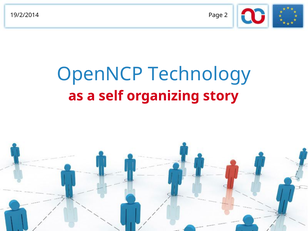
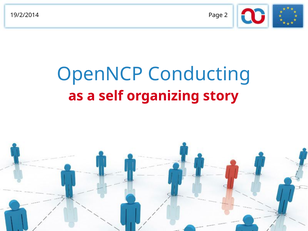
Technology: Technology -> Conducting
